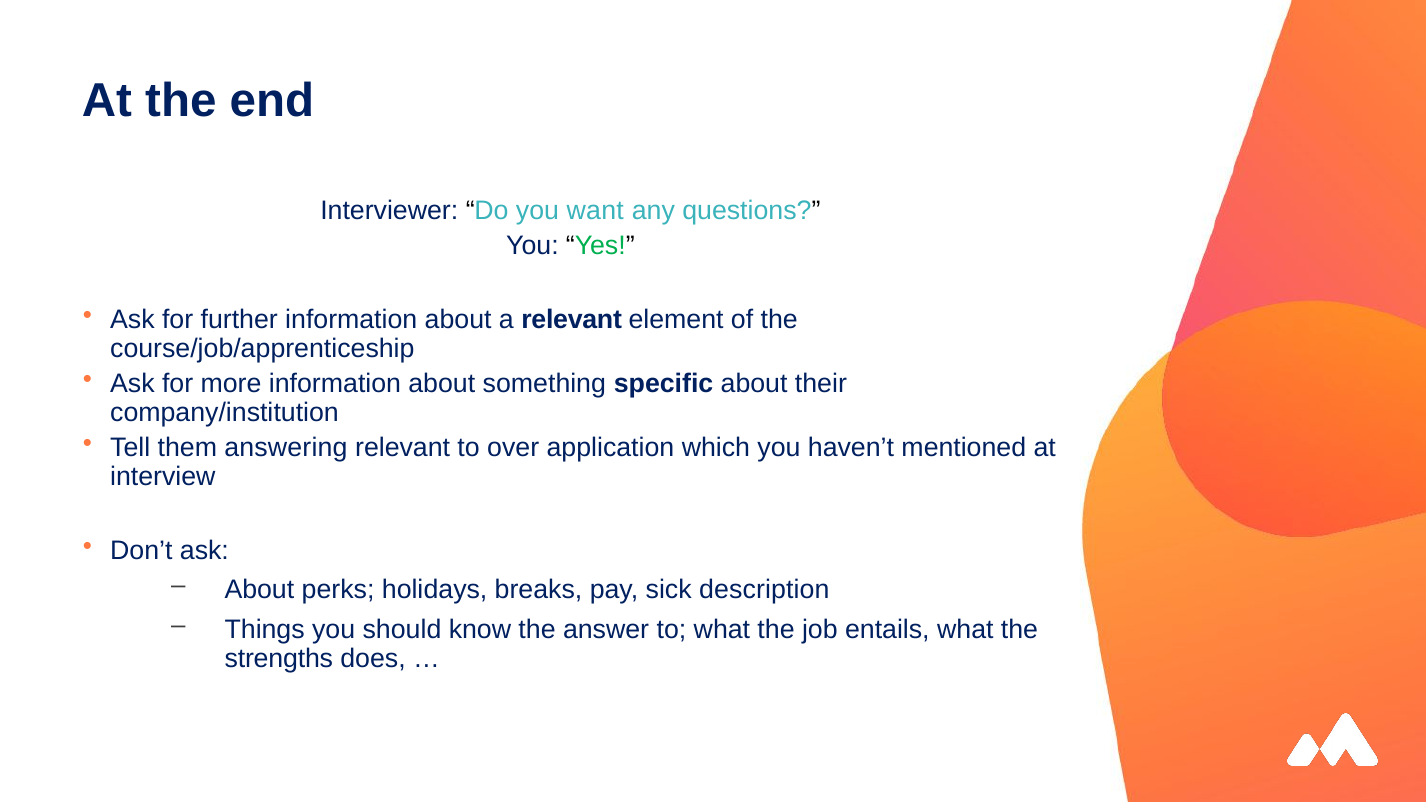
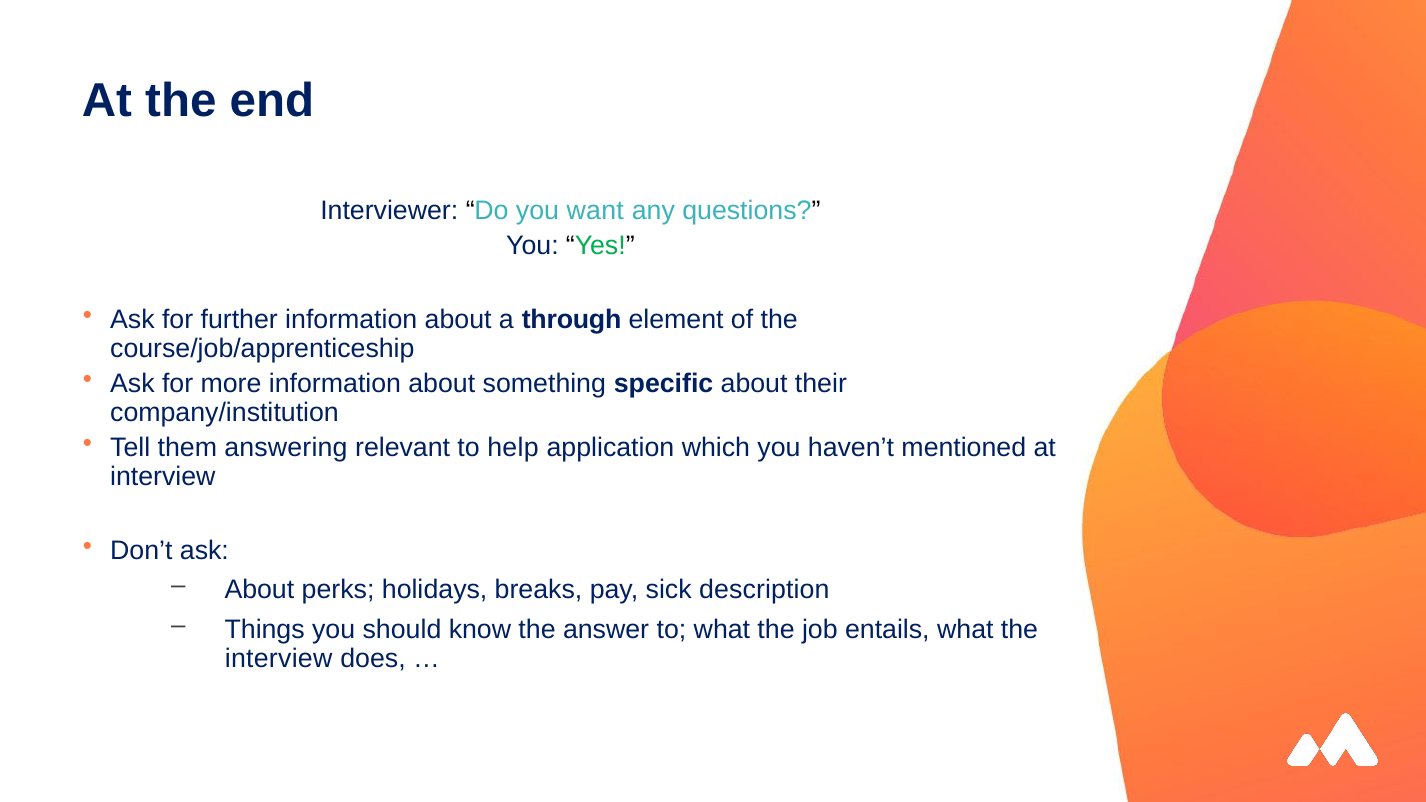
a relevant: relevant -> through
over: over -> help
strengths at (279, 658): strengths -> interview
